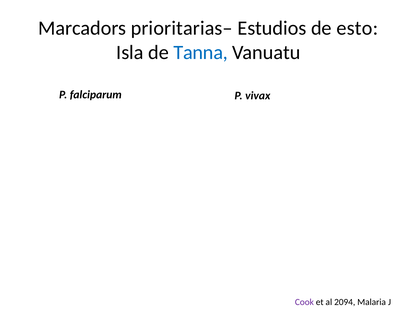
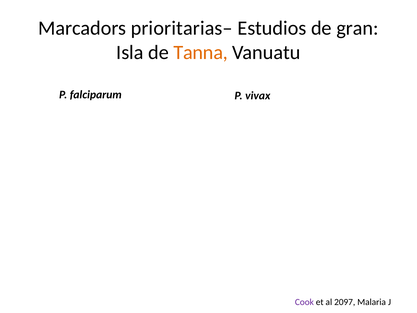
esto: esto -> gran
Tanna colour: blue -> orange
2094: 2094 -> 2097
